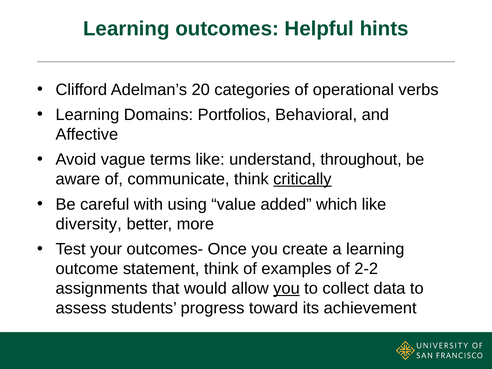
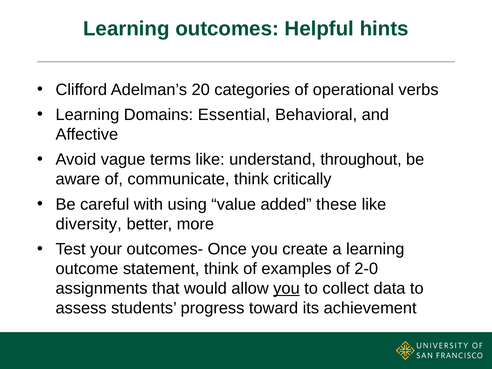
Portfolios: Portfolios -> Essential
critically underline: present -> none
which: which -> these
2-2: 2-2 -> 2-0
